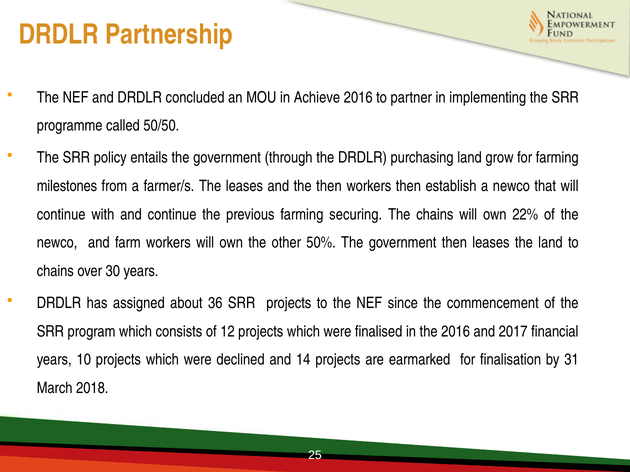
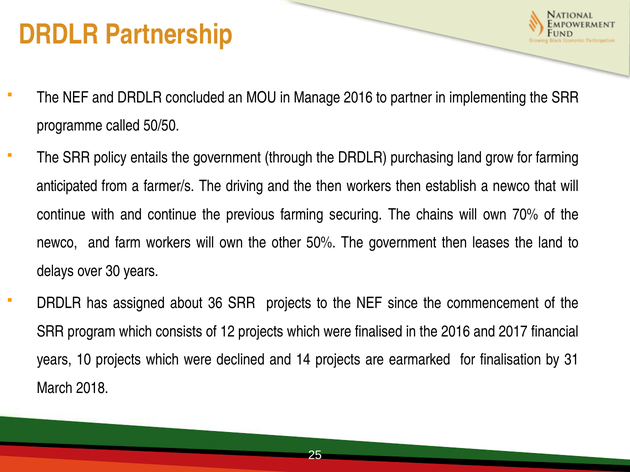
Achieve: Achieve -> Manage
milestones: milestones -> anticipated
The leases: leases -> driving
22%: 22% -> 70%
chains at (55, 271): chains -> delays
